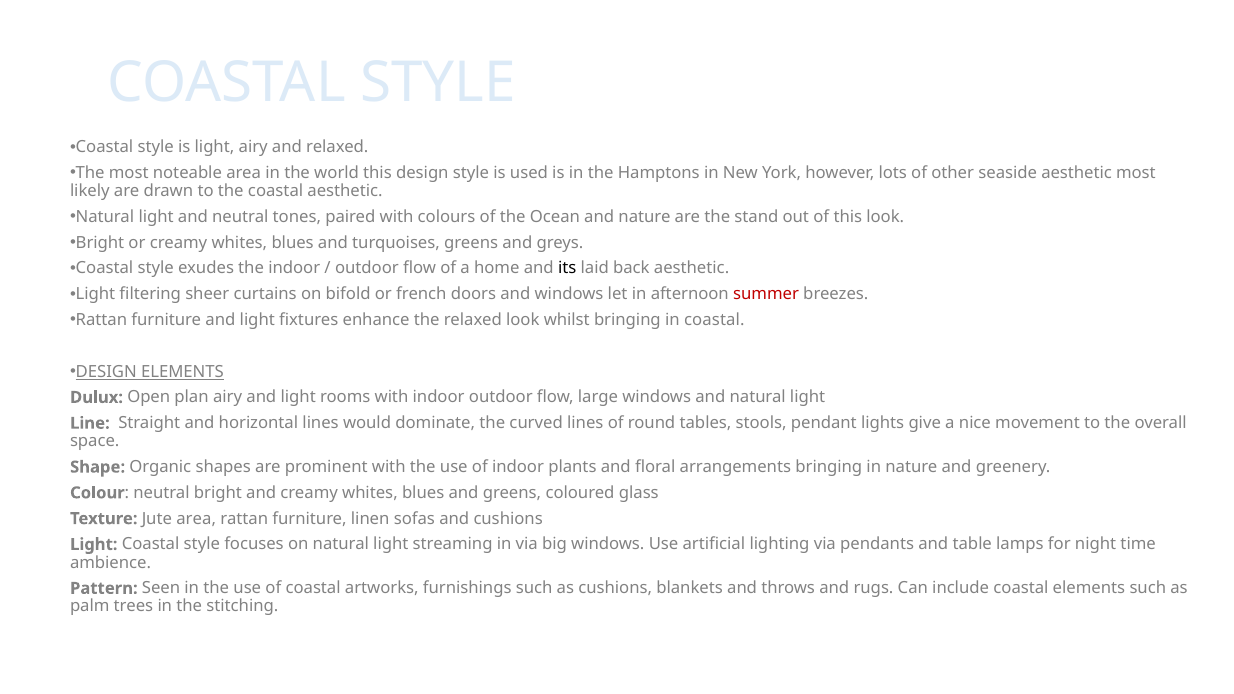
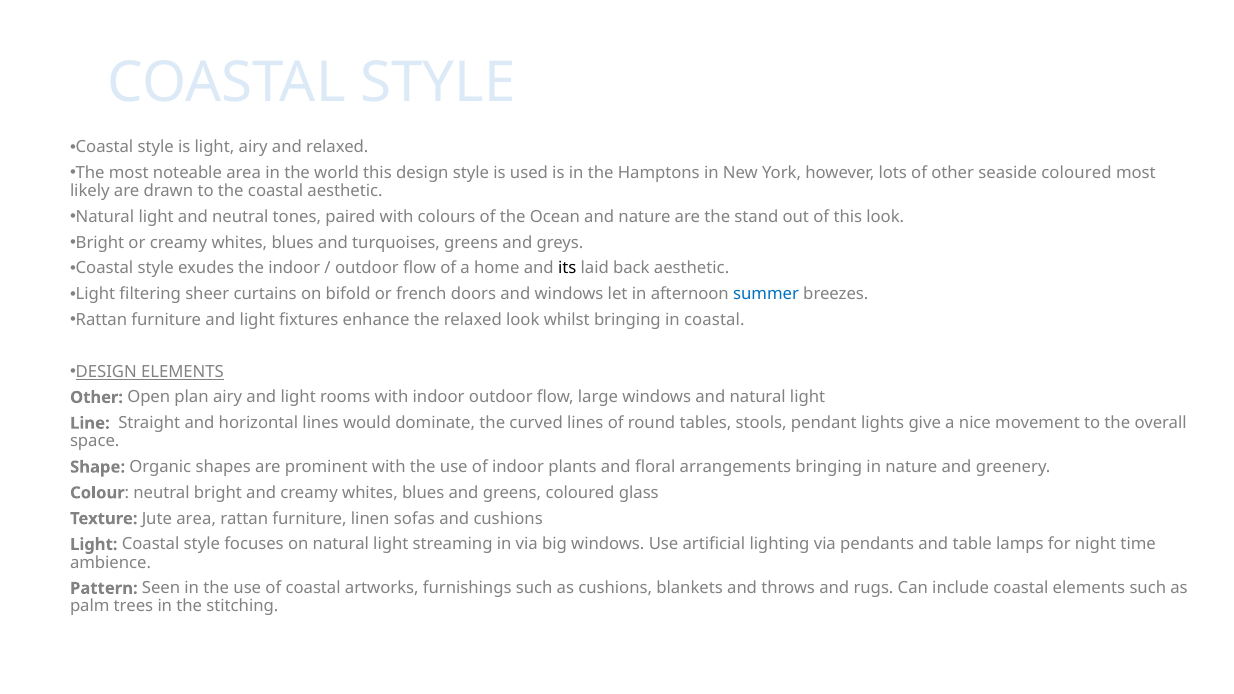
seaside aesthetic: aesthetic -> coloured
summer colour: red -> blue
Dulux at (96, 397): Dulux -> Other
